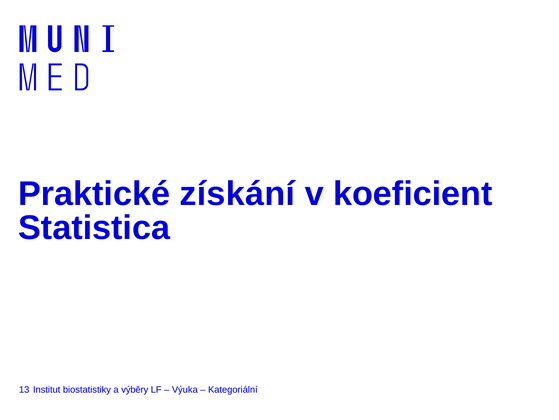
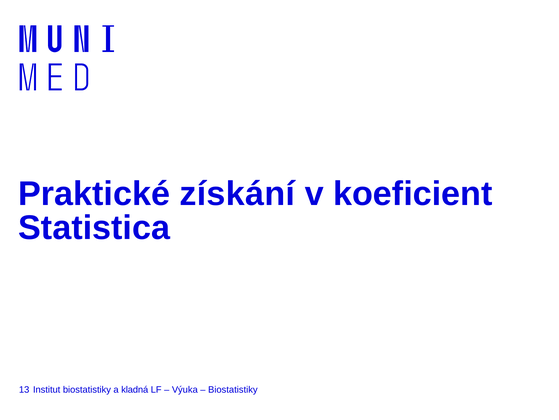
výběry: výběry -> kladná
Kategoriální at (233, 389): Kategoriální -> Biostatistiky
